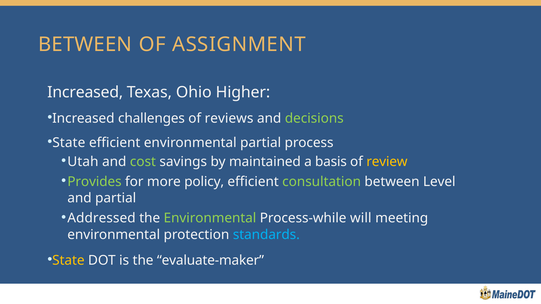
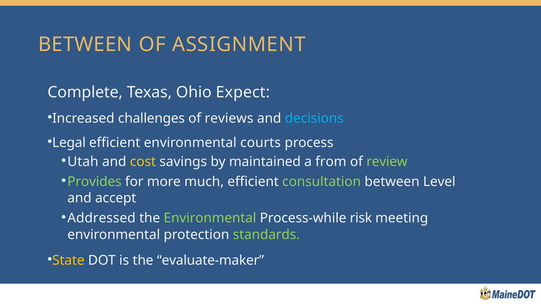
Increased at (85, 93): Increased -> Complete
Higher: Higher -> Expect
decisions colour: light green -> light blue
State at (69, 143): State -> Legal
environmental partial: partial -> courts
cost colour: light green -> yellow
basis: basis -> from
review colour: yellow -> light green
policy: policy -> much
and partial: partial -> accept
will: will -> risk
standards colour: light blue -> light green
